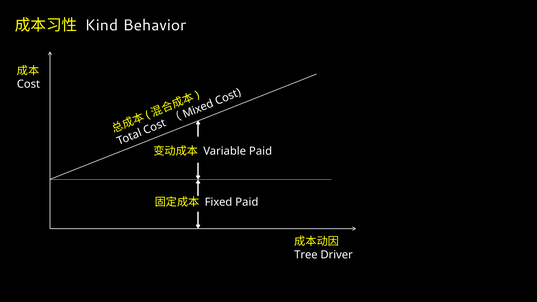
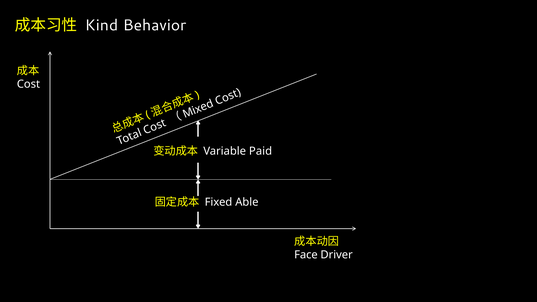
Fixed Paid: Paid -> Able
Tree: Tree -> Face
